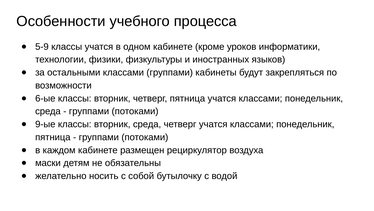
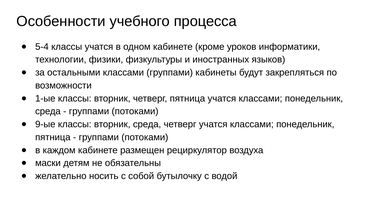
5-9: 5-9 -> 5-4
6-ые: 6-ые -> 1-ые
